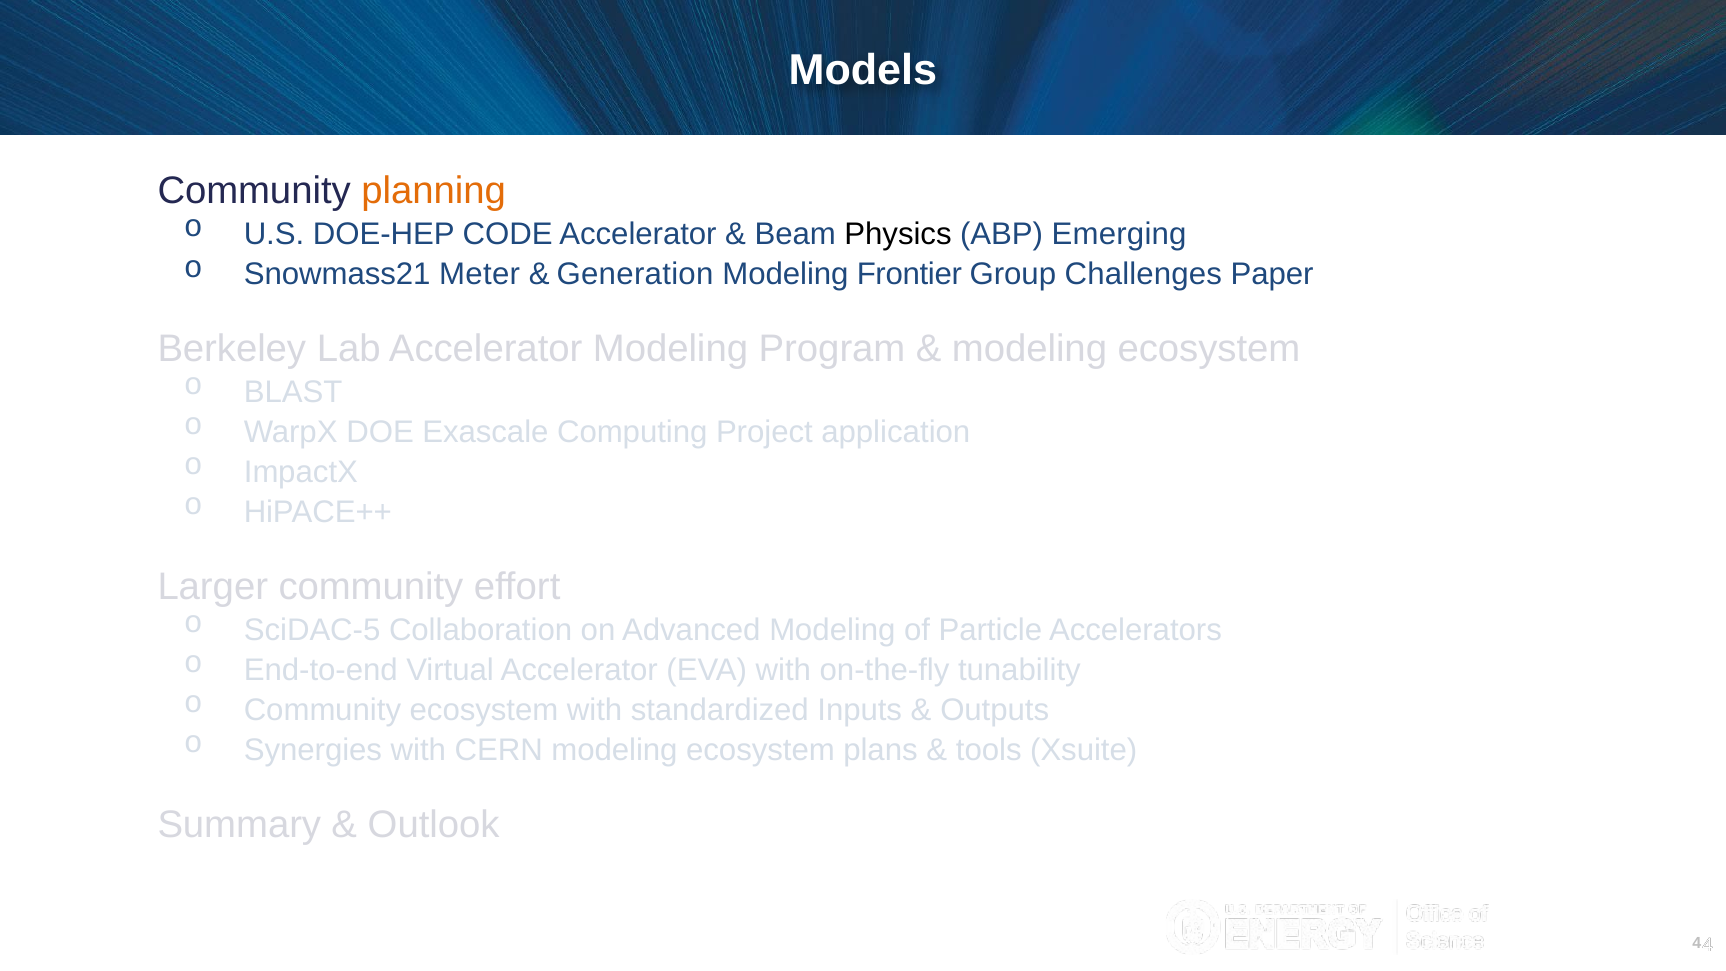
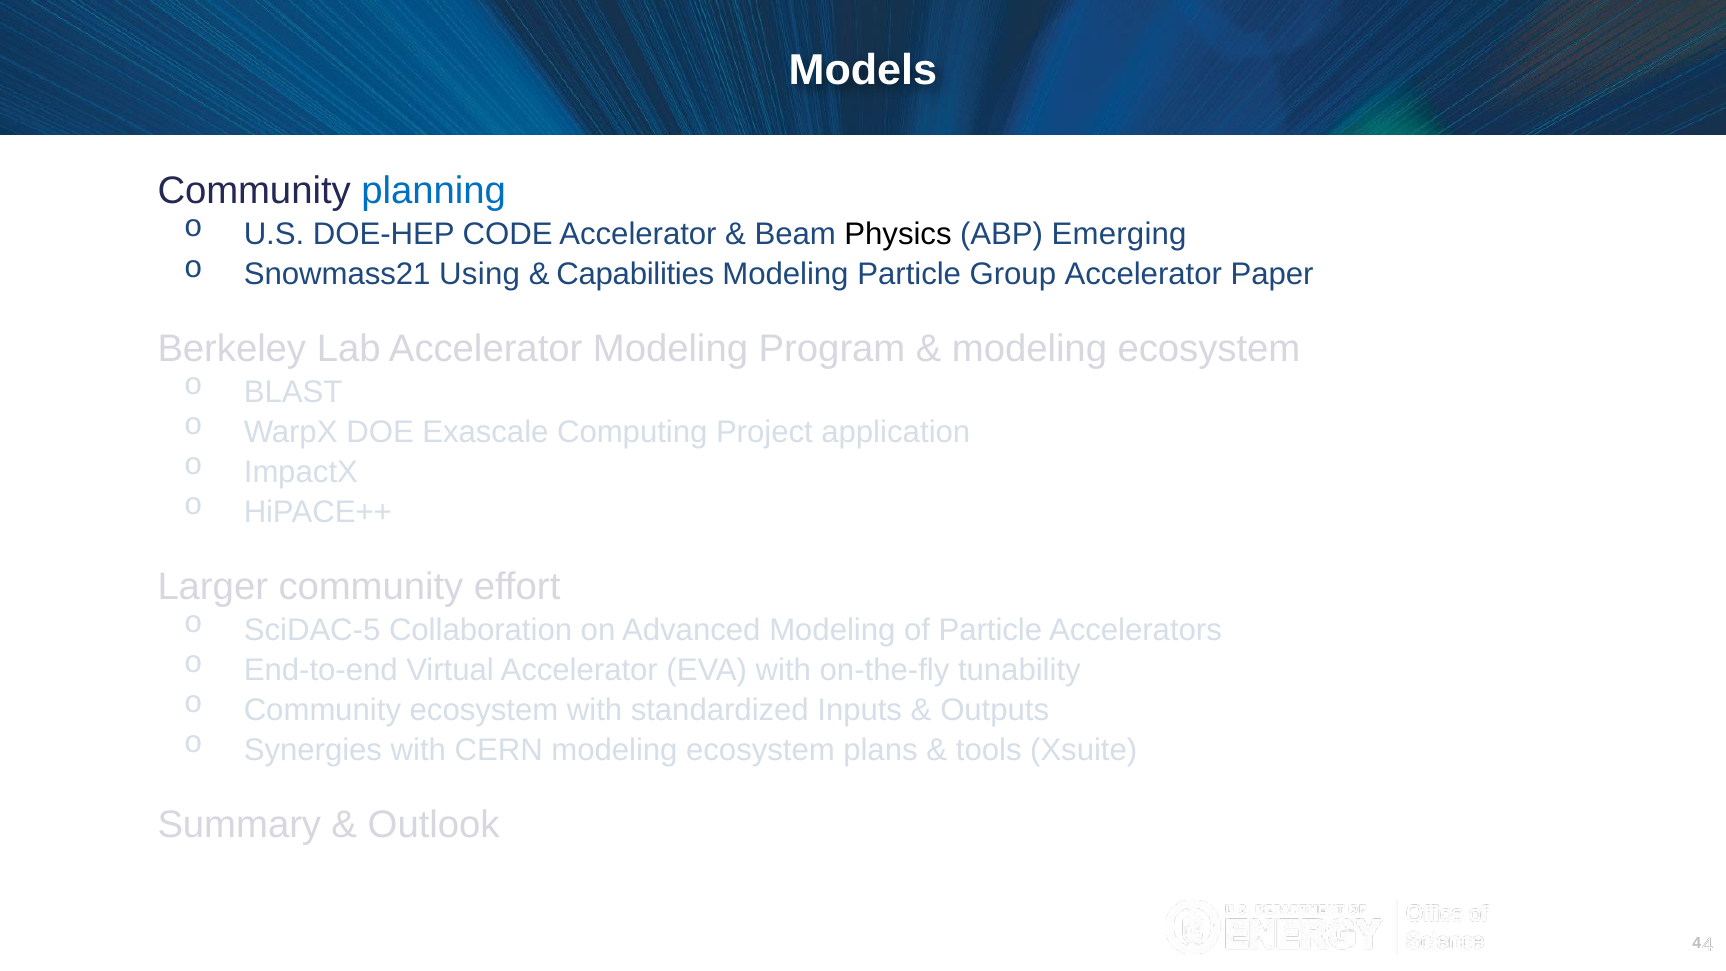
planning colour: orange -> blue
Meter: Meter -> Using
Generation: Generation -> Capabilities
Modeling Frontier: Frontier -> Particle
Group Challenges: Challenges -> Accelerator
